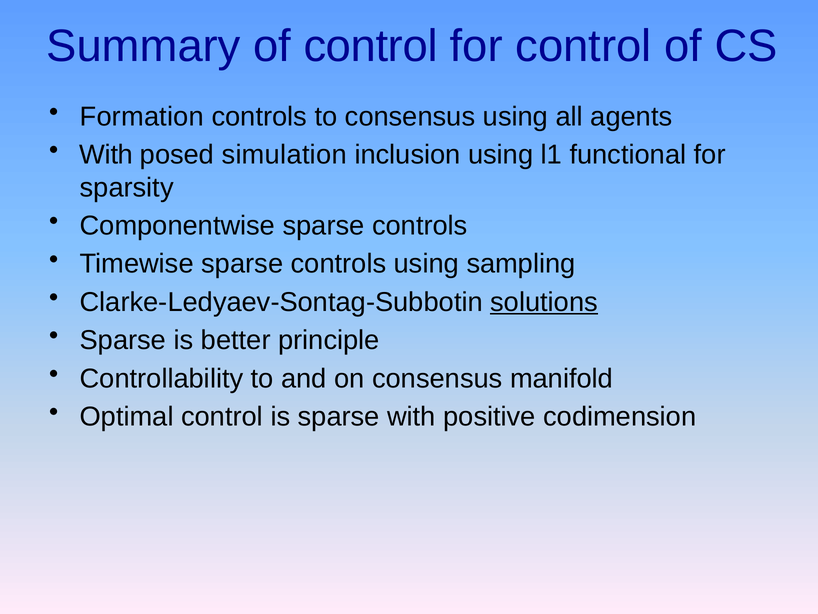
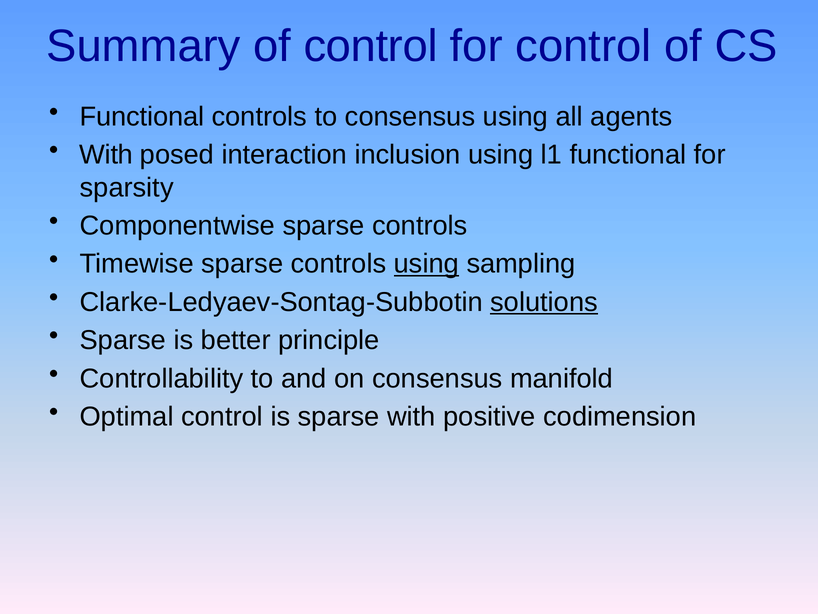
Formation at (142, 117): Formation -> Functional
simulation: simulation -> interaction
using at (426, 264) underline: none -> present
